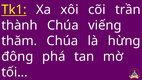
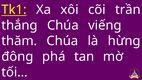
thành: thành -> thắng
